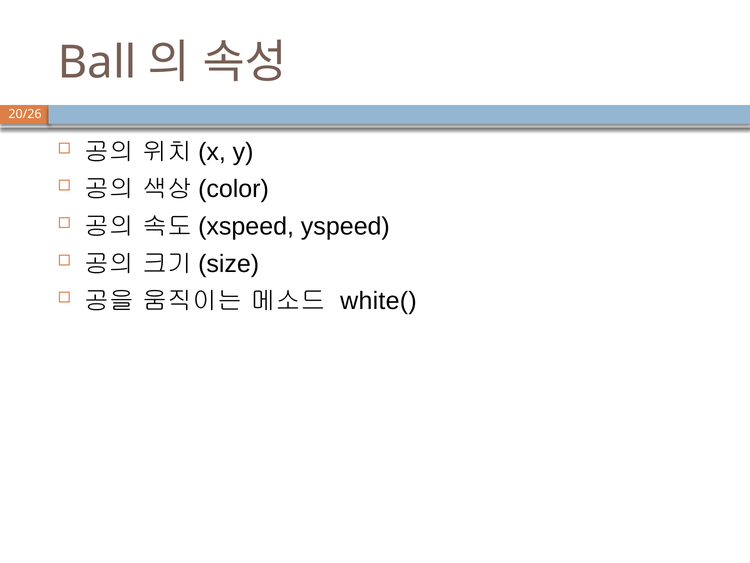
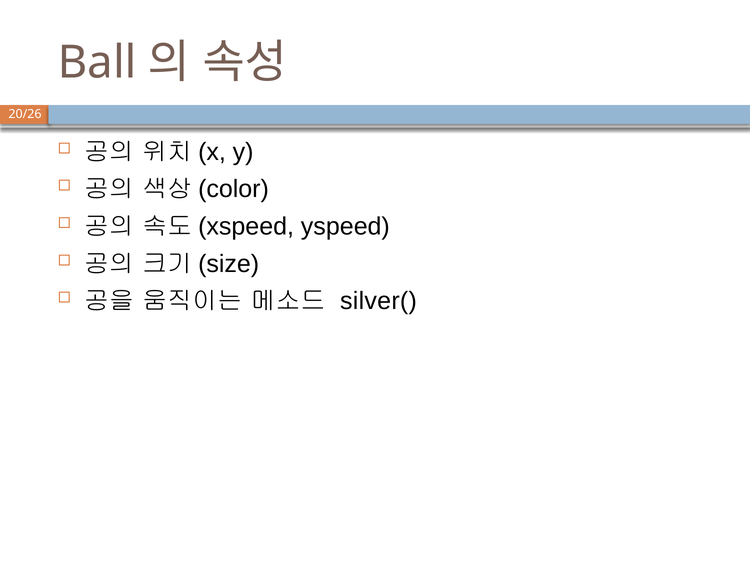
white(: white( -> silver(
